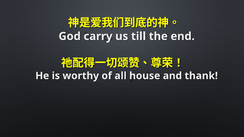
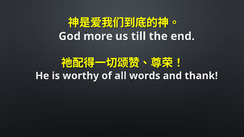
carry: carry -> more
house: house -> words
